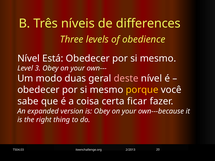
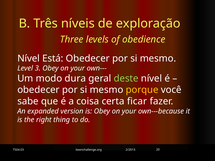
differences: differences -> exploração
duas: duas -> dura
deste colour: pink -> light green
